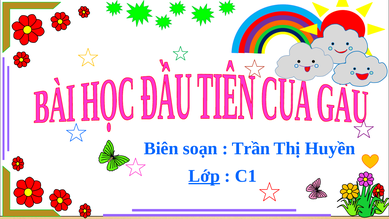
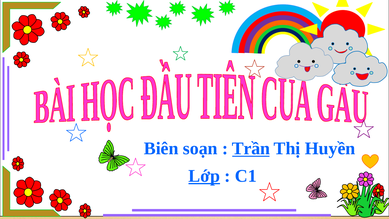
Trần underline: none -> present
